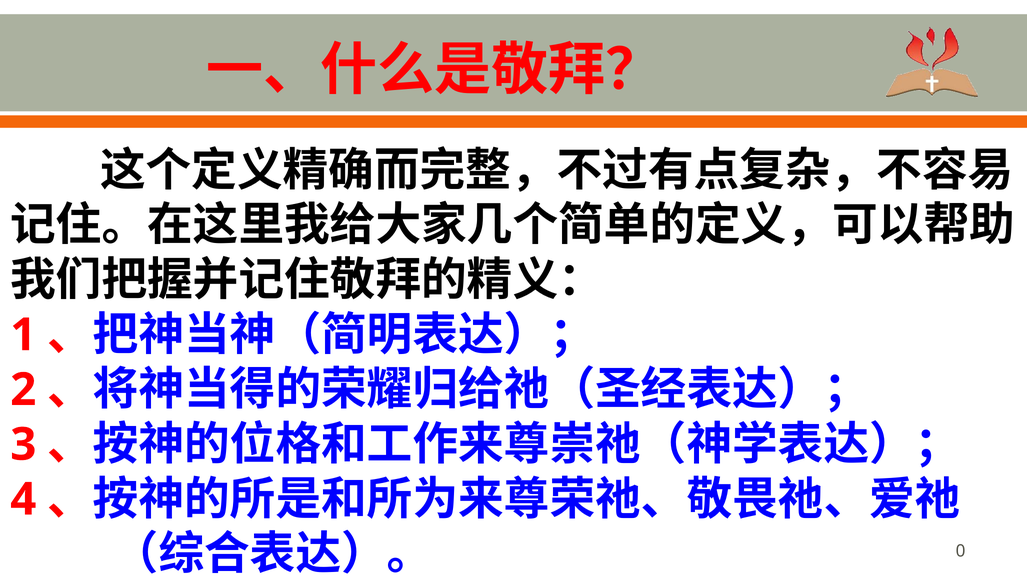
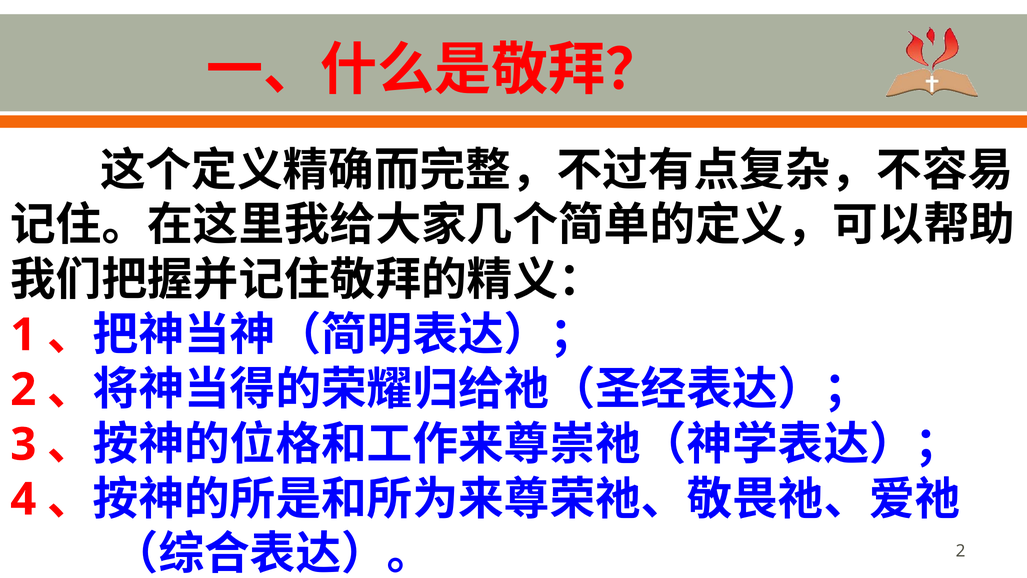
0 at (961, 551): 0 -> 2
